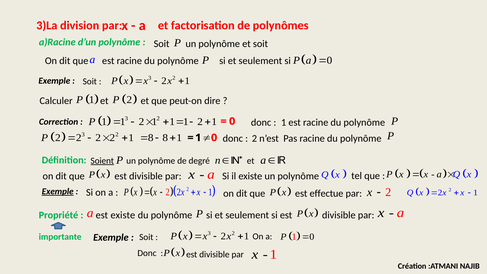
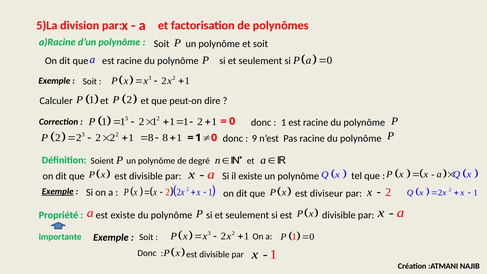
3)La: 3)La -> 5)La
2 at (254, 138): 2 -> 9
Soient underline: present -> none
effectue: effectue -> diviseur
